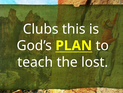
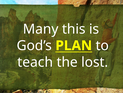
Clubs: Clubs -> Many
